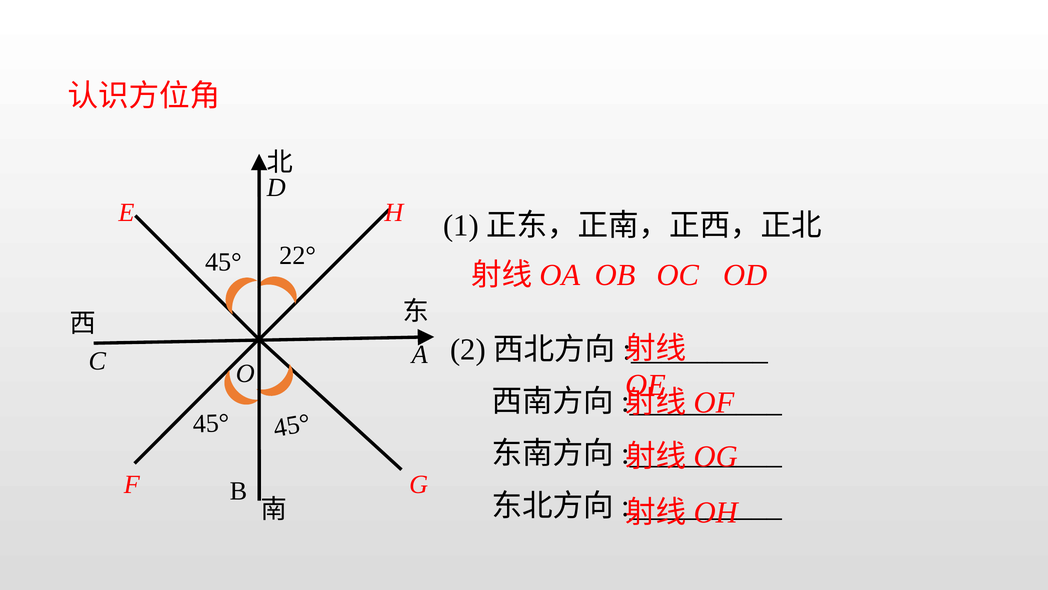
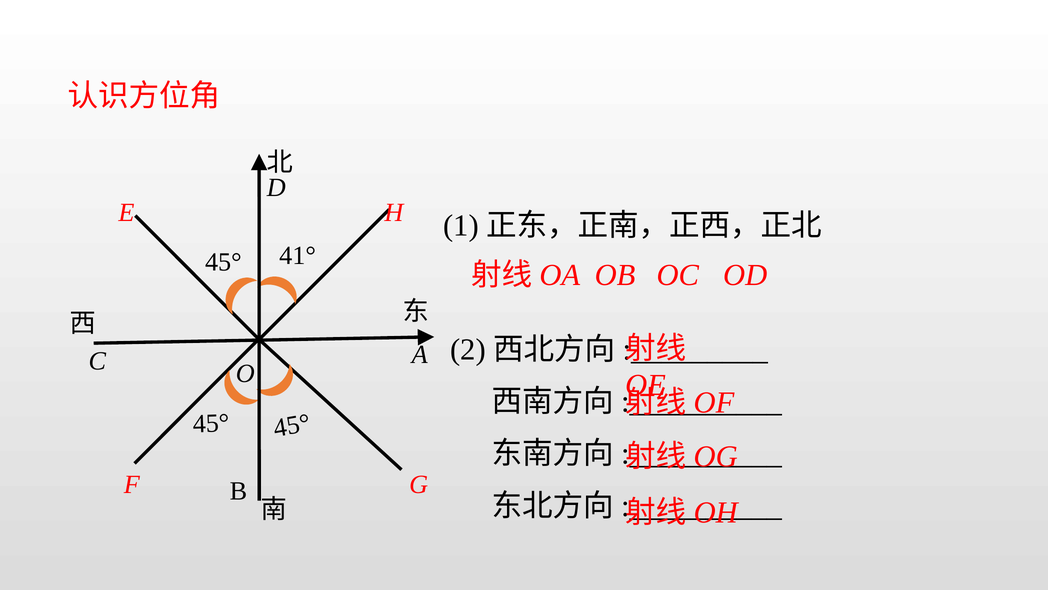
22°: 22° -> 41°
